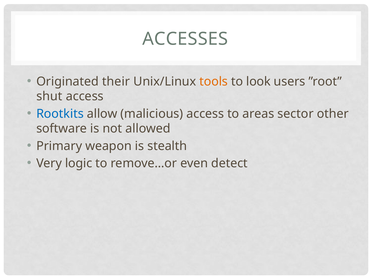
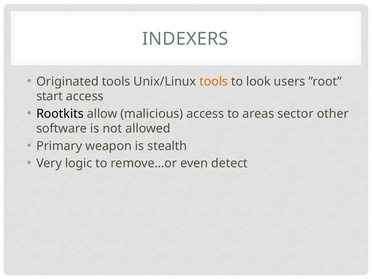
ACCESSES: ACCESSES -> INDEXERS
Originated their: their -> tools
shut: shut -> start
Rootkits colour: blue -> black
